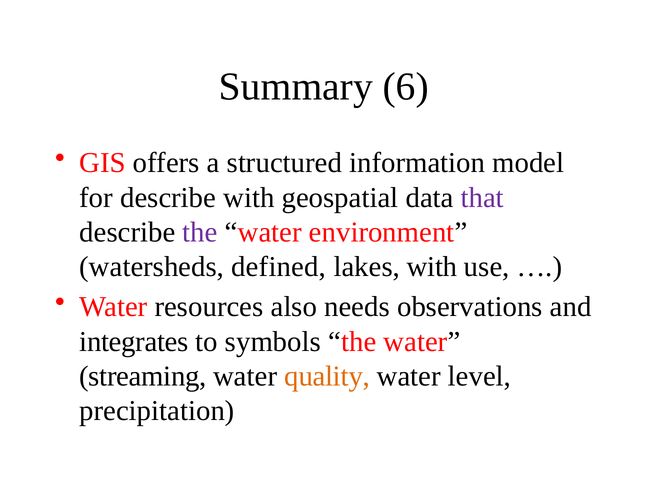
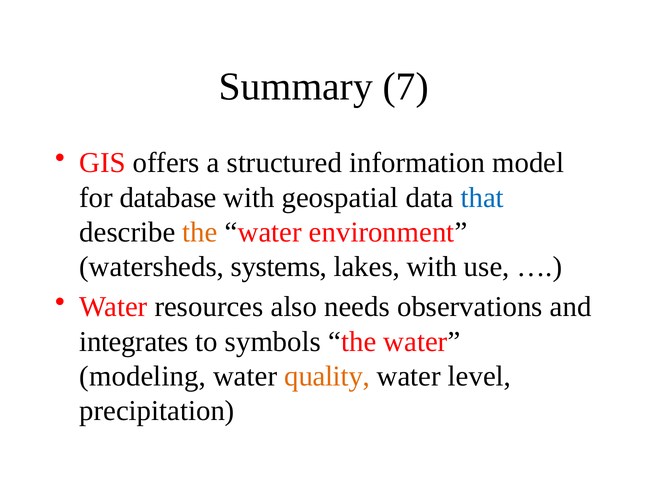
6: 6 -> 7
for describe: describe -> database
that colour: purple -> blue
the at (200, 232) colour: purple -> orange
defined: defined -> systems
streaming: streaming -> modeling
